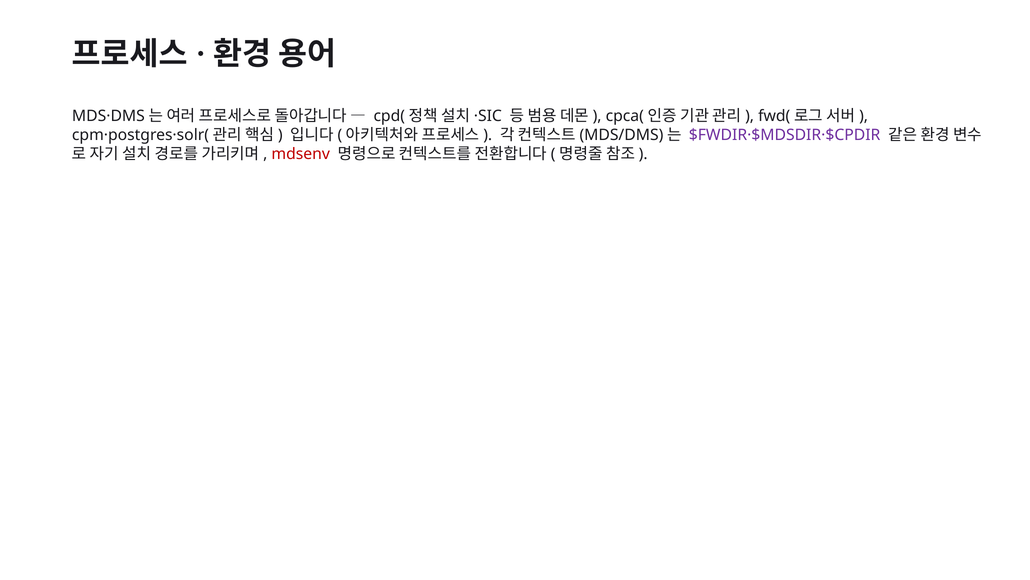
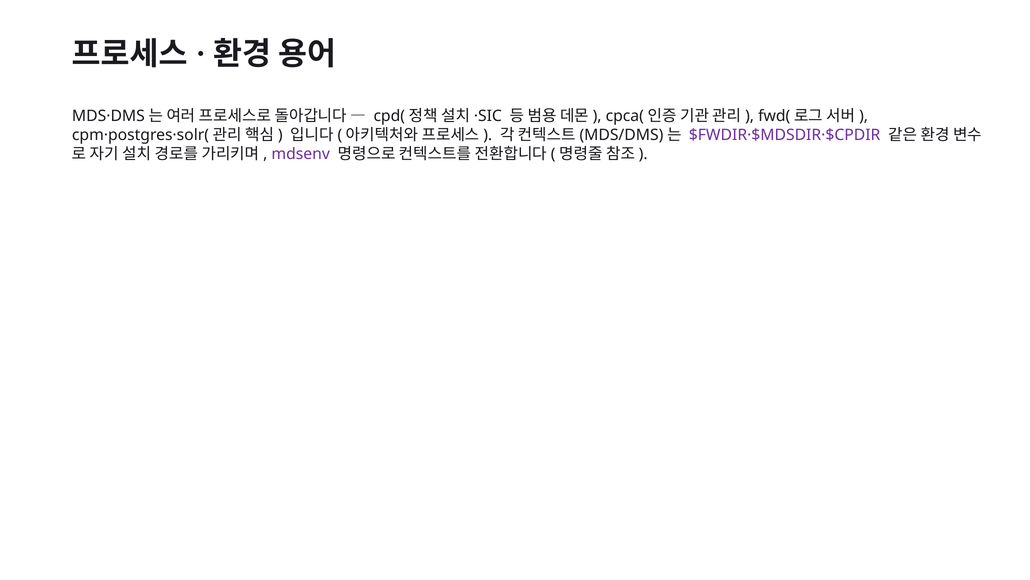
mdsenv colour: red -> purple
